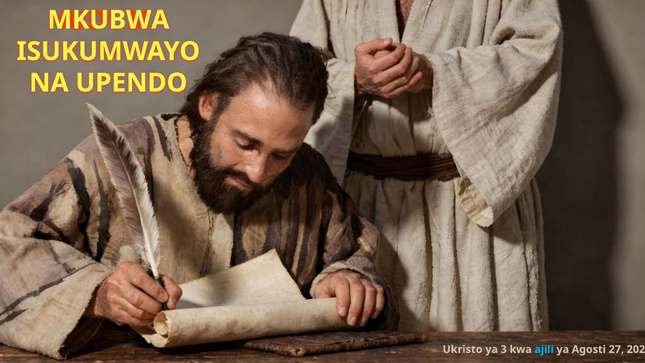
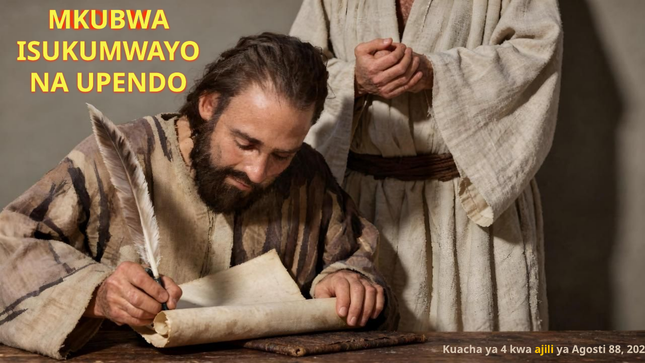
Ukristo: Ukristo -> Kuacha
3: 3 -> 4
ajili colour: light blue -> yellow
27: 27 -> 88
